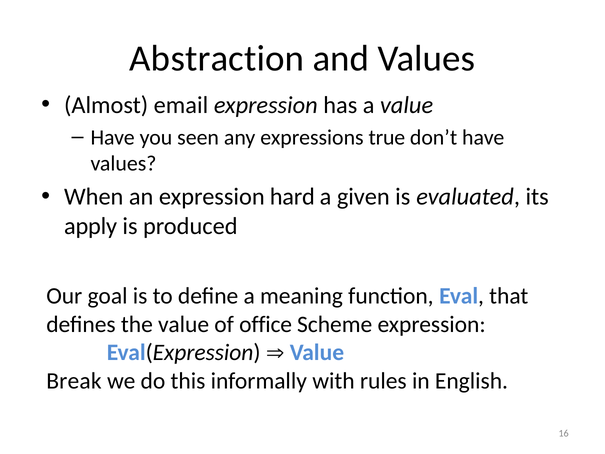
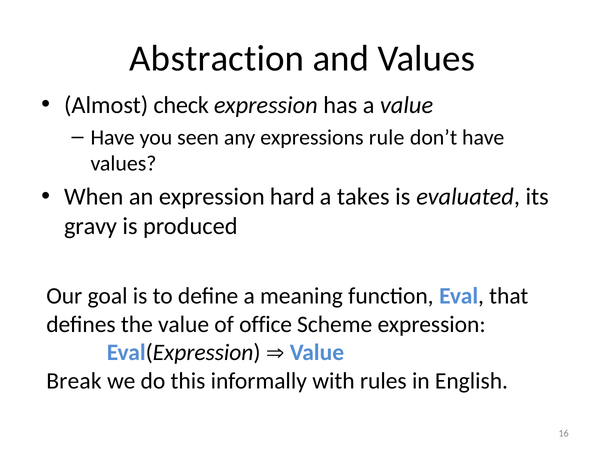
email: email -> check
true: true -> rule
given: given -> takes
apply: apply -> gravy
